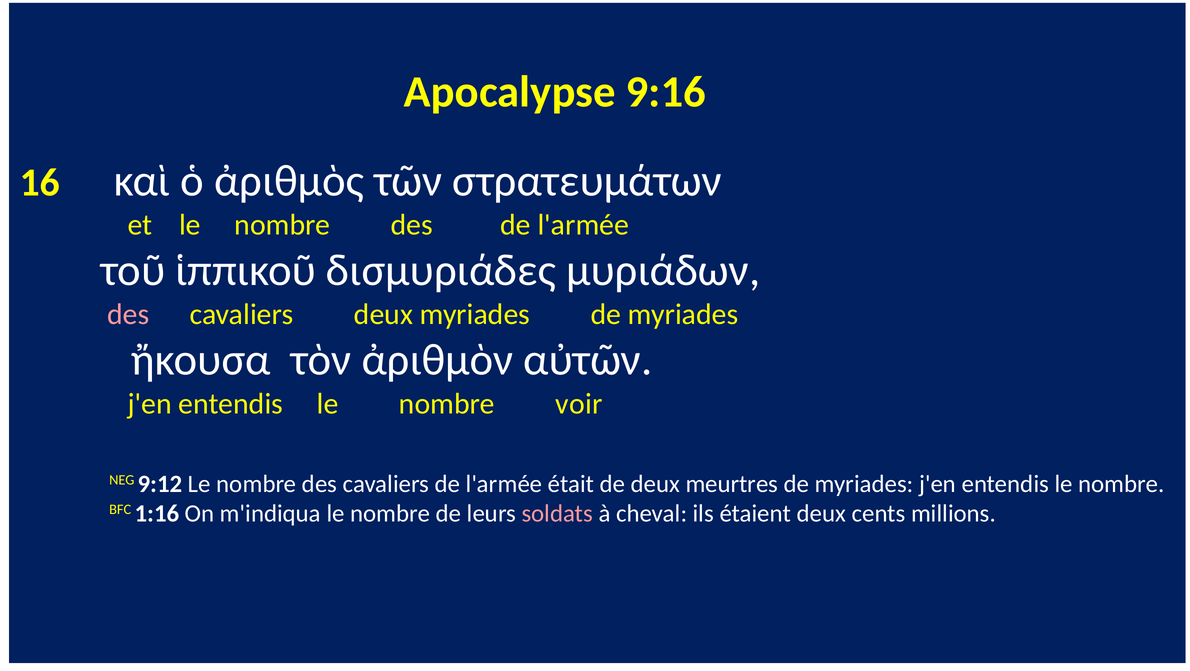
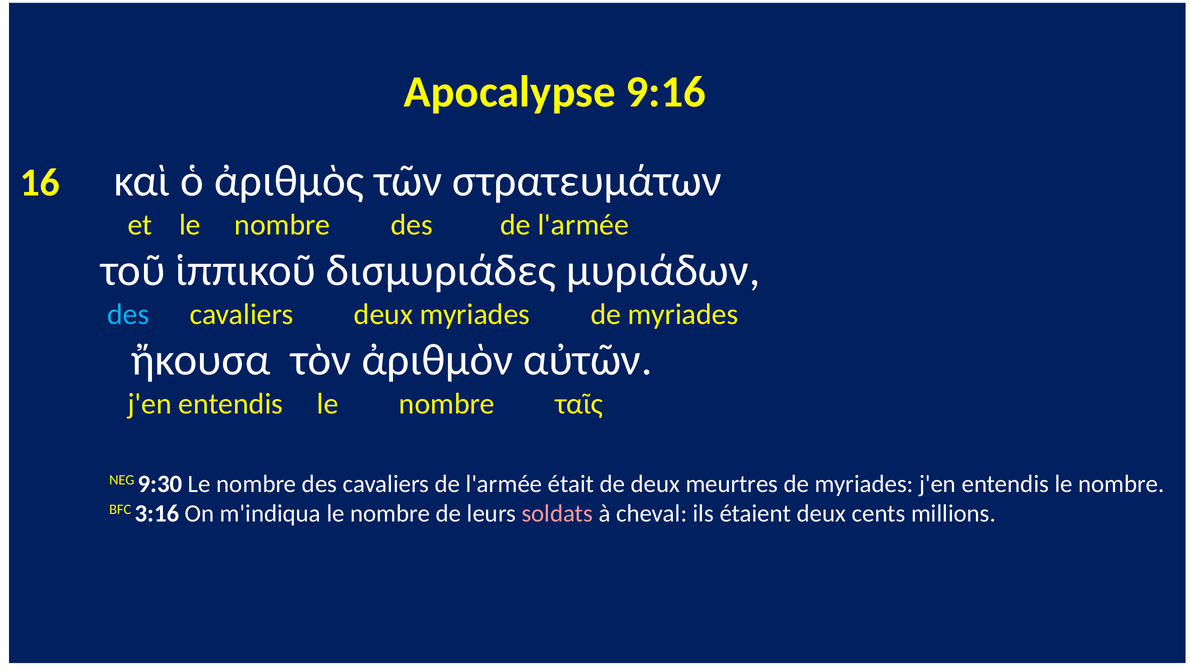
des at (128, 314) colour: pink -> light blue
voir: voir -> ταῖς
9:12: 9:12 -> 9:30
1:16: 1:16 -> 3:16
